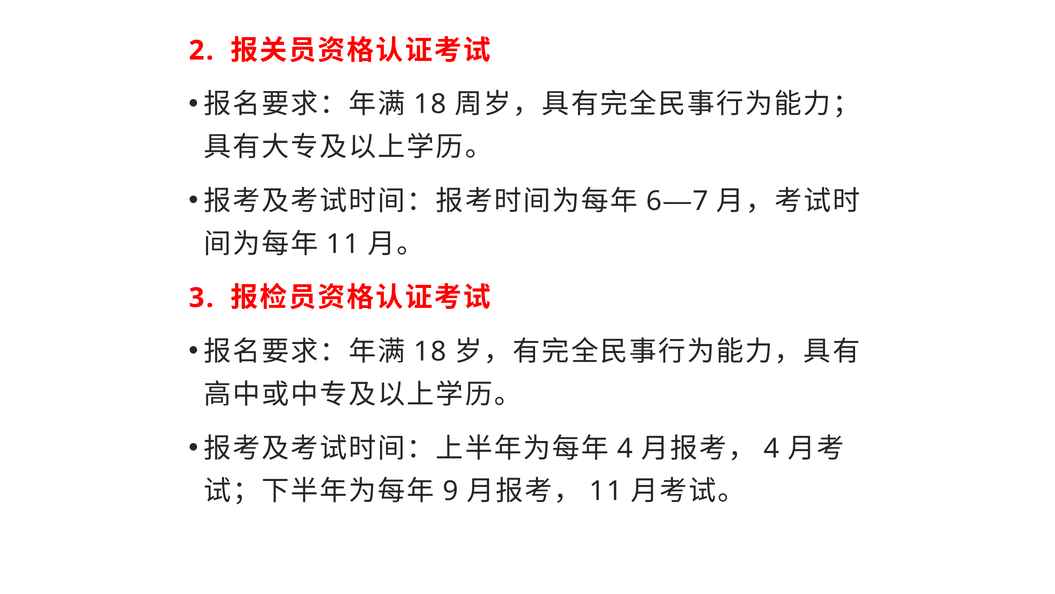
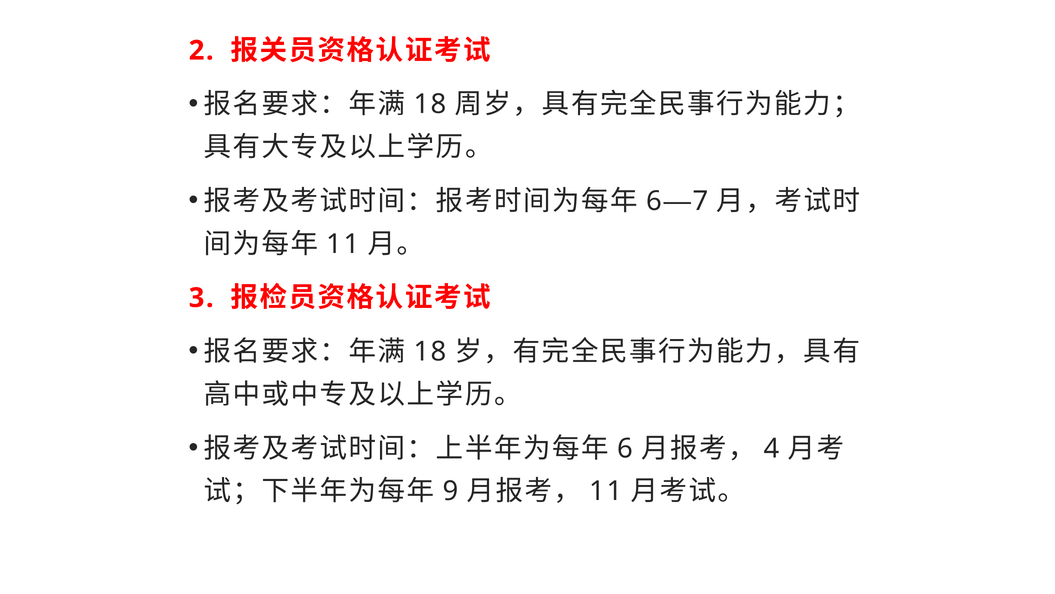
4 at (625, 448): 4 -> 6
